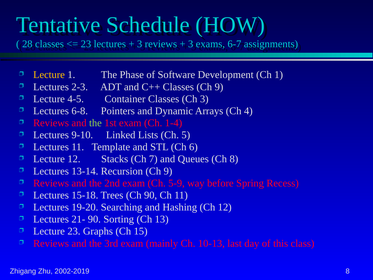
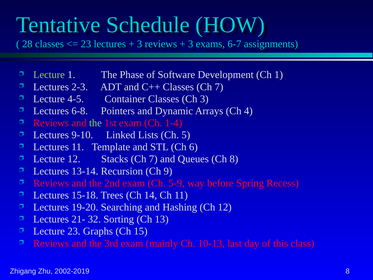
Lecture at (49, 75) colour: yellow -> light green
Classes Ch 9: 9 -> 7
Ch 90: 90 -> 14
21- 90: 90 -> 32
